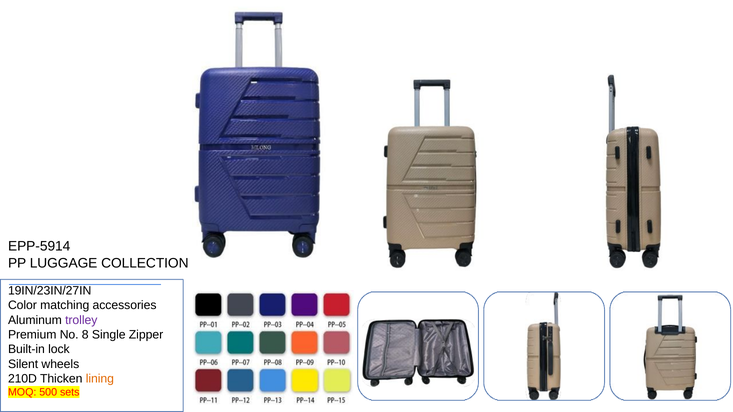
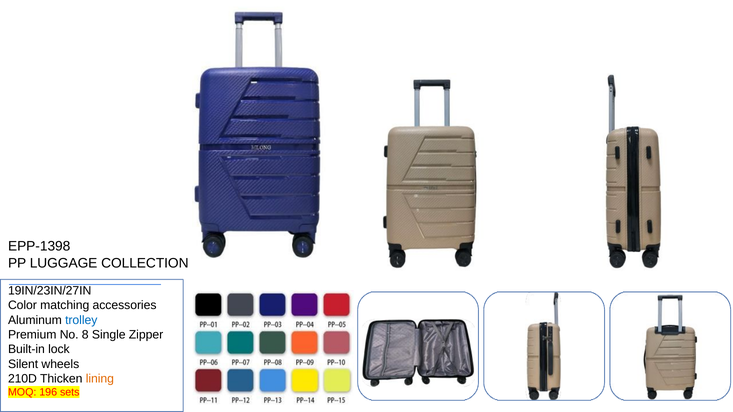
EPP-5914: EPP-5914 -> EPP-1398
trolley colour: purple -> blue
500: 500 -> 196
